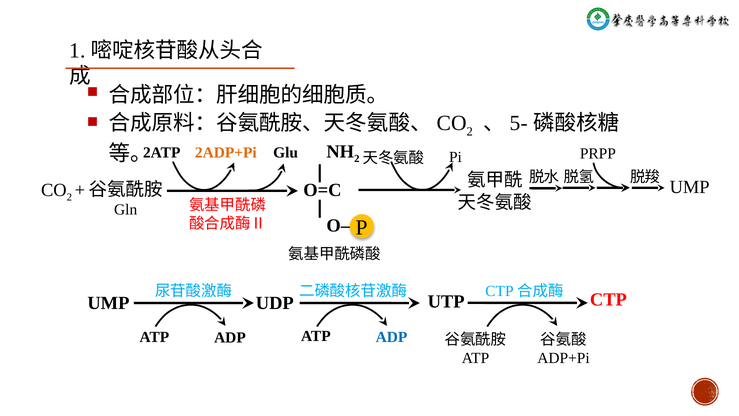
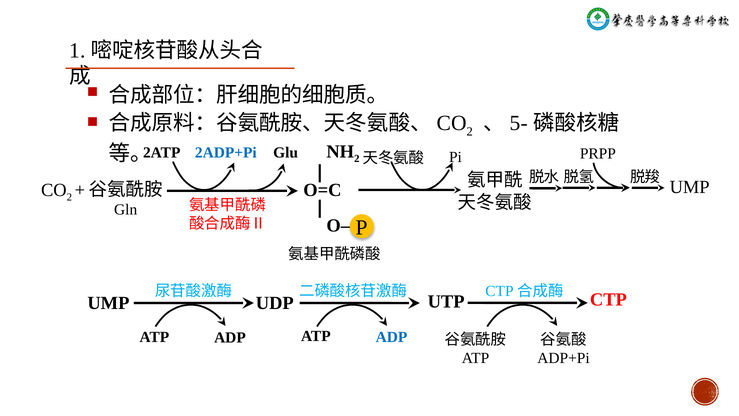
2ADP+Pi colour: orange -> blue
